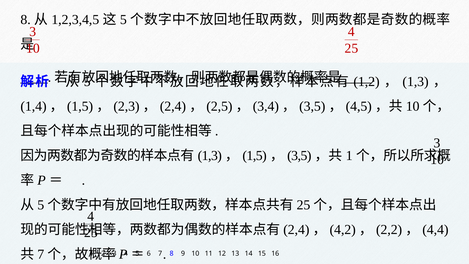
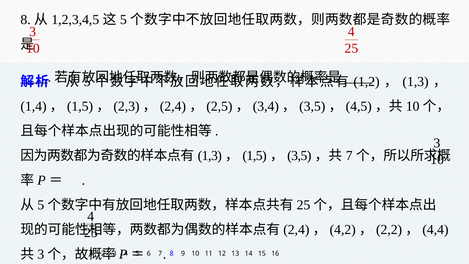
1 at (349, 156): 1 -> 7
7 at (41, 254): 7 -> 3
